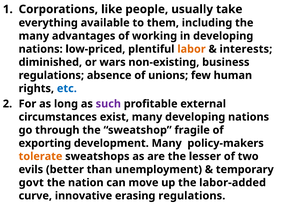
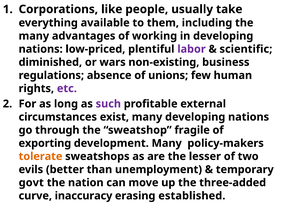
labor colour: orange -> purple
interests: interests -> scientific
etc colour: blue -> purple
labor-added: labor-added -> three-added
innovative: innovative -> inaccuracy
erasing regulations: regulations -> established
